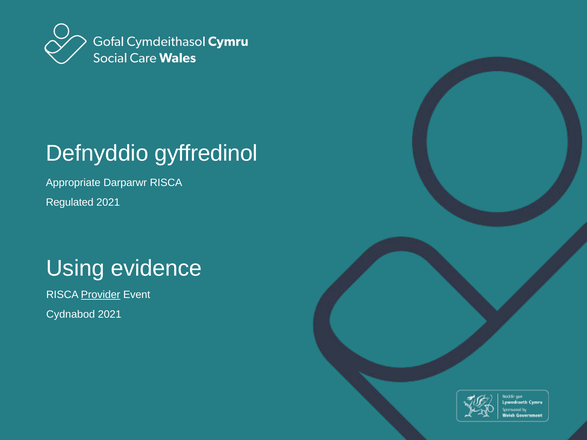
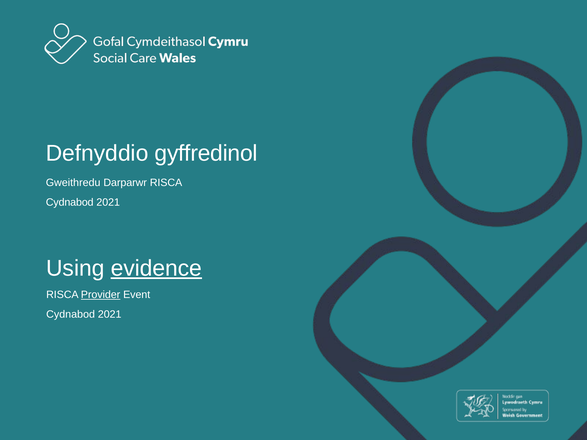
Appropriate: Appropriate -> Gweithredu
Regulated at (70, 203): Regulated -> Cydnabod
evidence underline: none -> present
